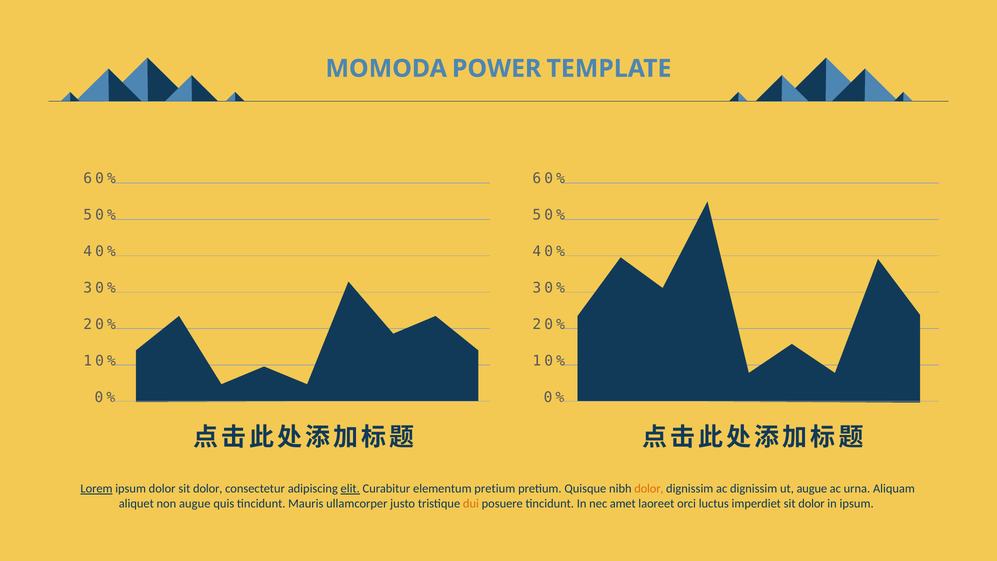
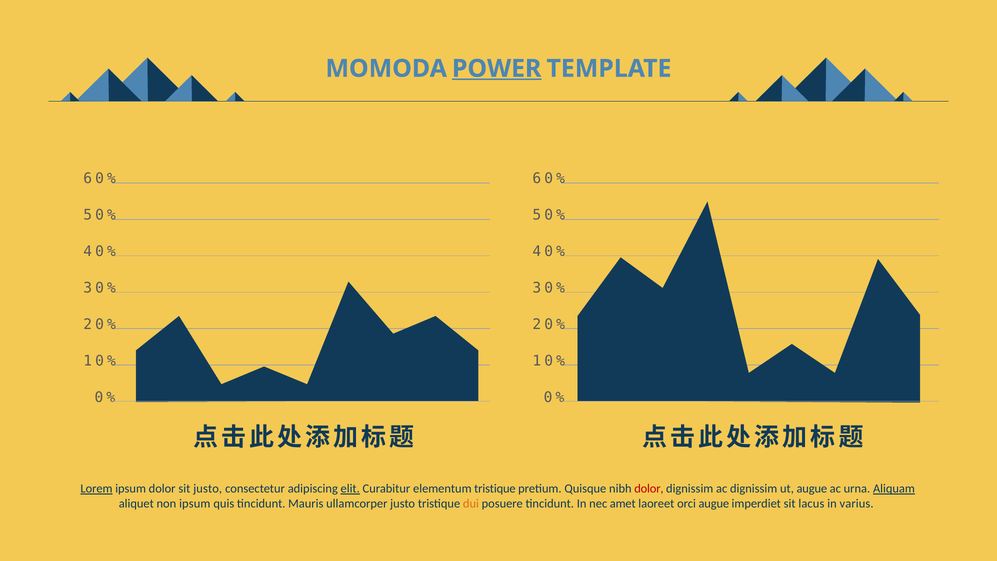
POWER underline: none -> present
dolor sit dolor: dolor -> justo
elementum pretium: pretium -> tristique
dolor at (649, 489) colour: orange -> red
Aliquam underline: none -> present
non augue: augue -> ipsum
orci luctus: luctus -> augue
imperdiet sit dolor: dolor -> lacus
in ipsum: ipsum -> varius
